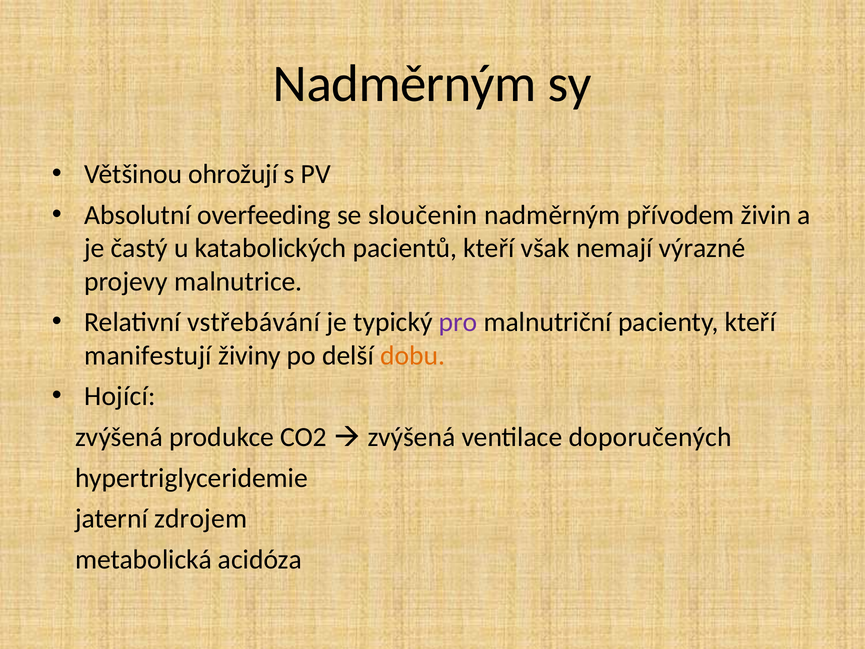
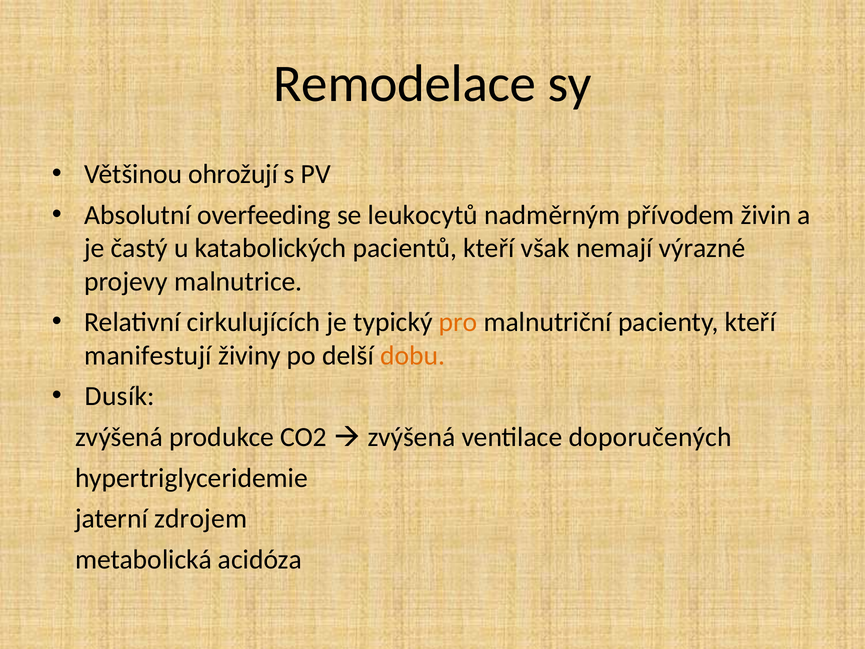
Nadměrným at (405, 84): Nadměrným -> Remodelace
sloučenin: sloučenin -> leukocytů
vstřebávání: vstřebávání -> cirkulujících
pro colour: purple -> orange
Hojící: Hojící -> Dusík
